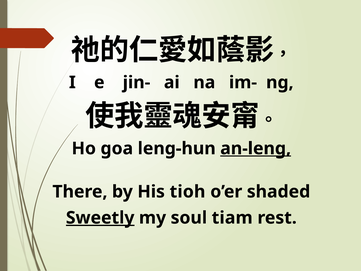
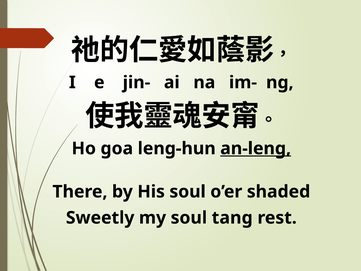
His tioh: tioh -> soul
Sweetly underline: present -> none
tiam: tiam -> tang
